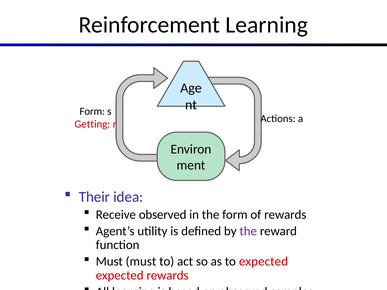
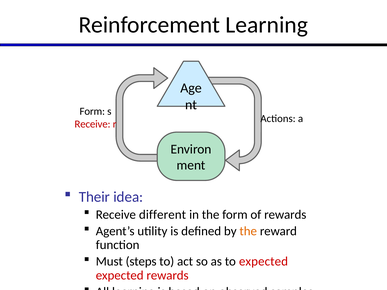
Getting at (92, 124): Getting -> Receive
Receive observed: observed -> different
the at (248, 231) colour: purple -> orange
Must must: must -> steps
